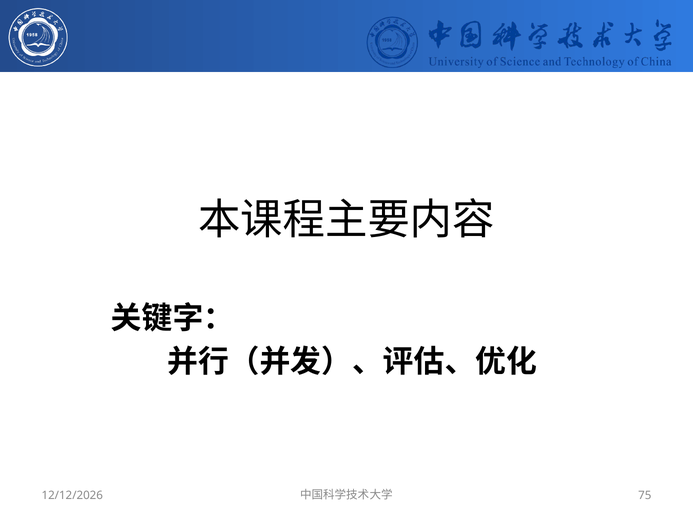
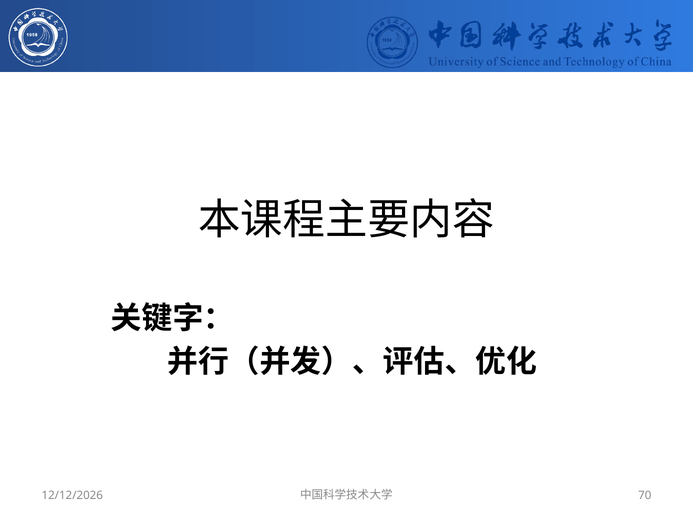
75: 75 -> 70
